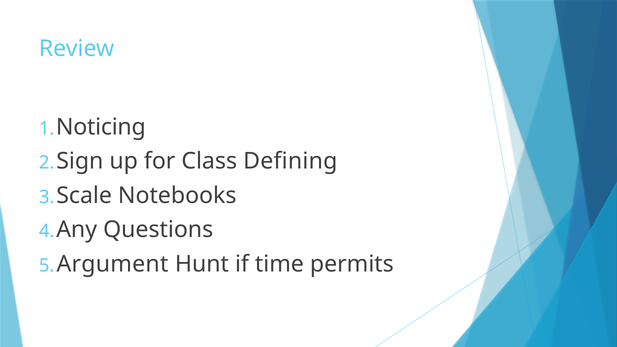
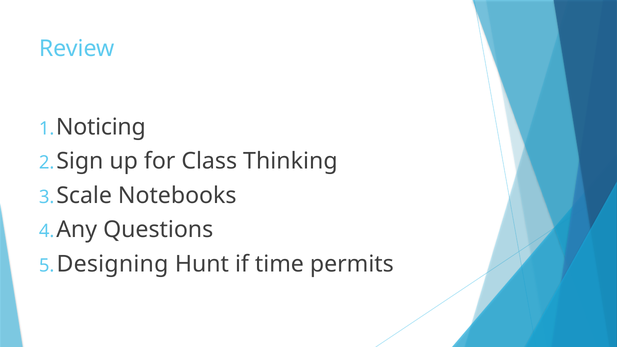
Defining: Defining -> Thinking
Argument: Argument -> Designing
